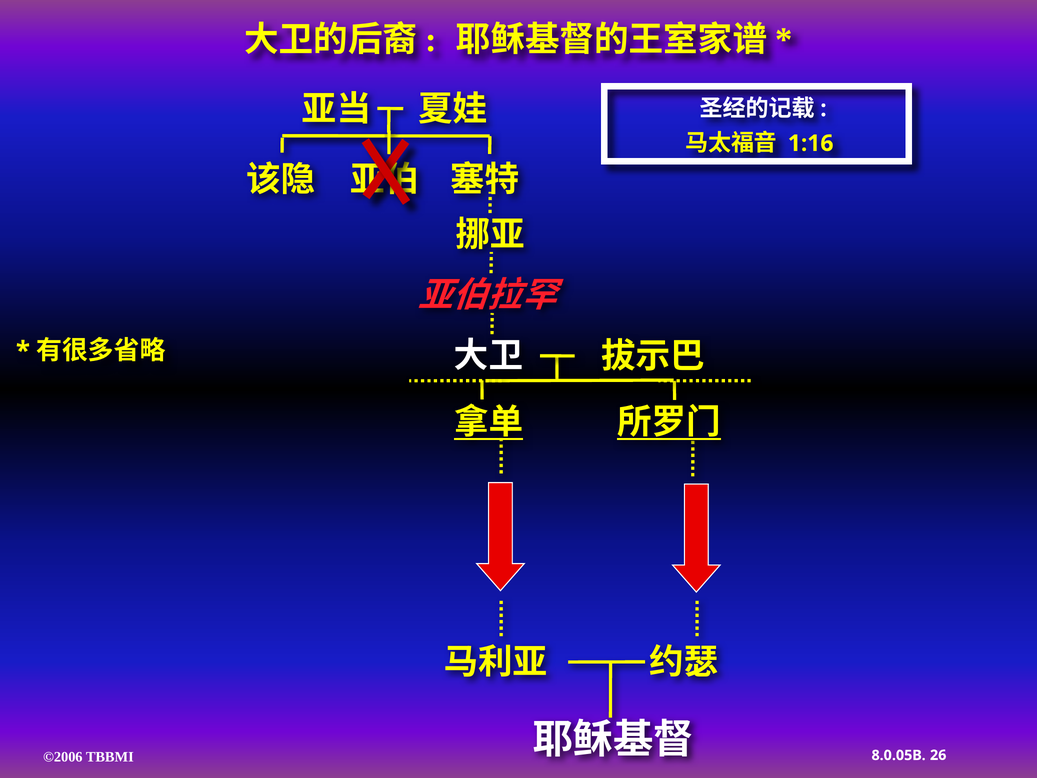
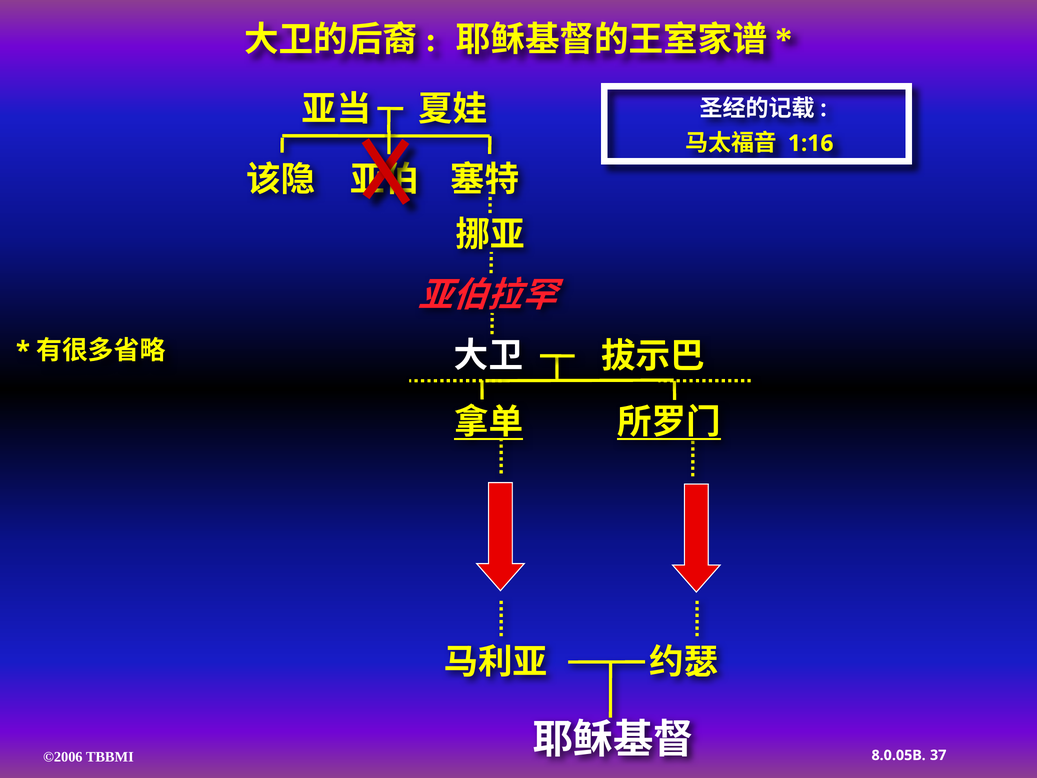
26: 26 -> 37
